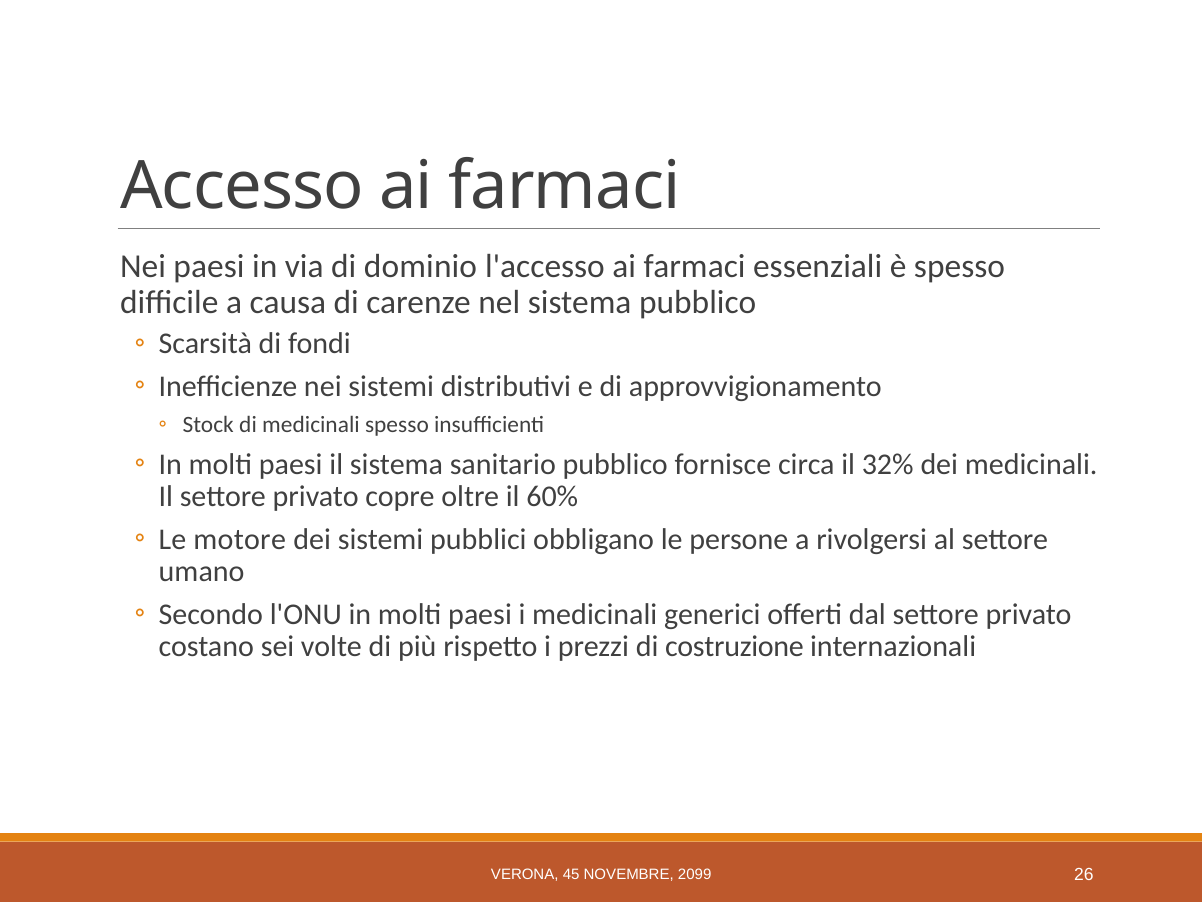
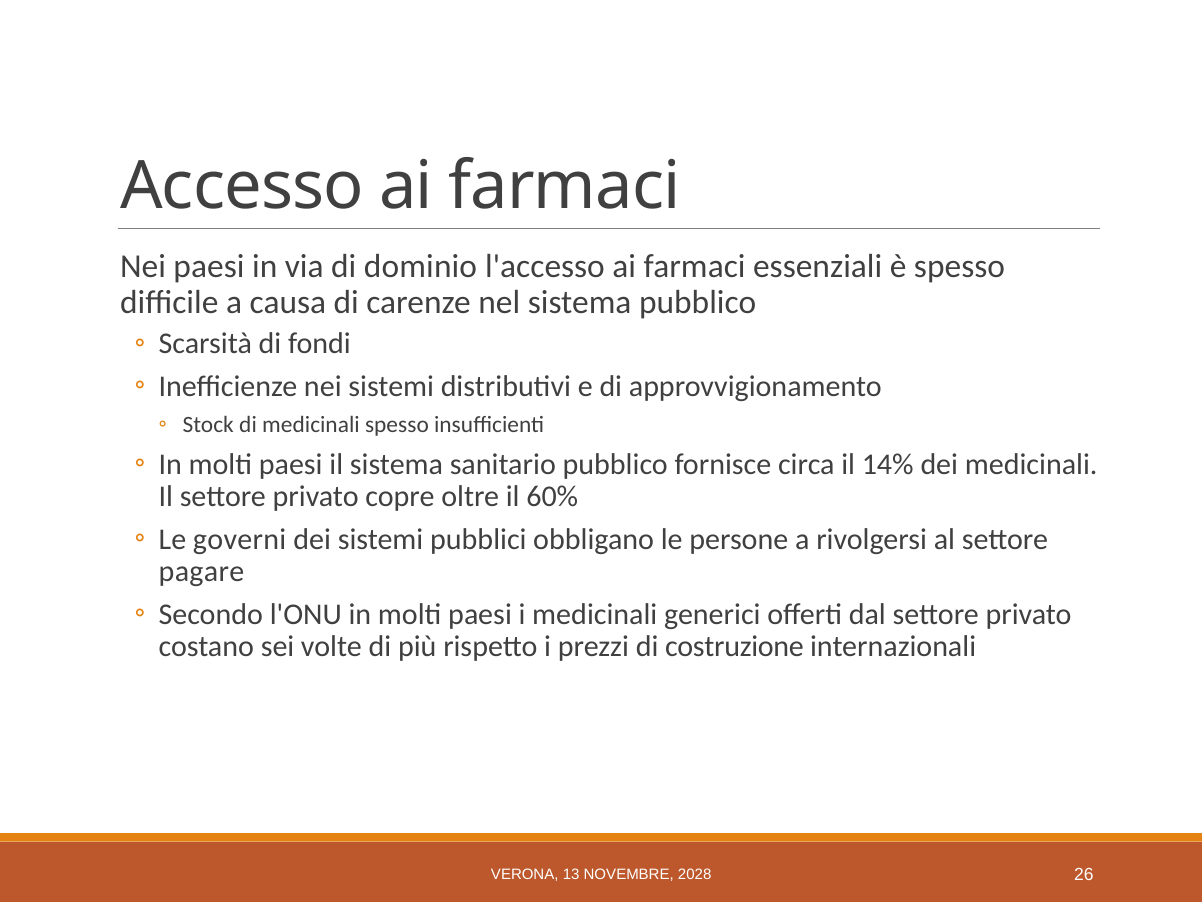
32%: 32% -> 14%
motore: motore -> governi
umano: umano -> pagare
45: 45 -> 13
2099: 2099 -> 2028
